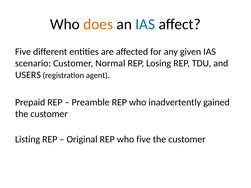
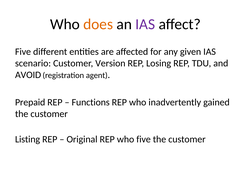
IAS at (145, 24) colour: blue -> purple
Normal: Normal -> Version
USERS: USERS -> AVOID
Preamble: Preamble -> Functions
